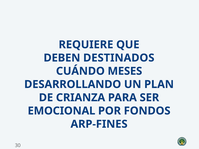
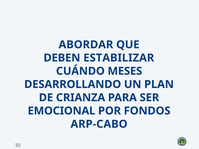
REQUIERE: REQUIERE -> ABORDAR
DESTINADOS: DESTINADOS -> ESTABILIZAR
ARP-FINES: ARP-FINES -> ARP-CABO
